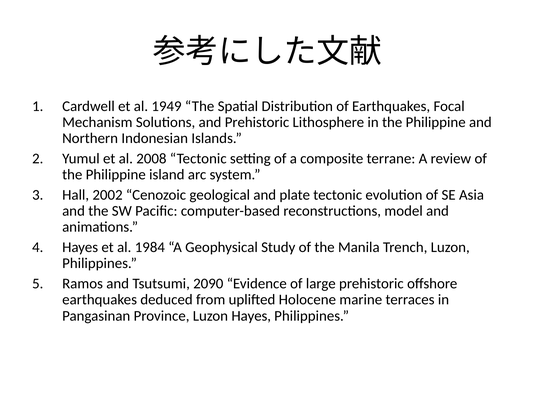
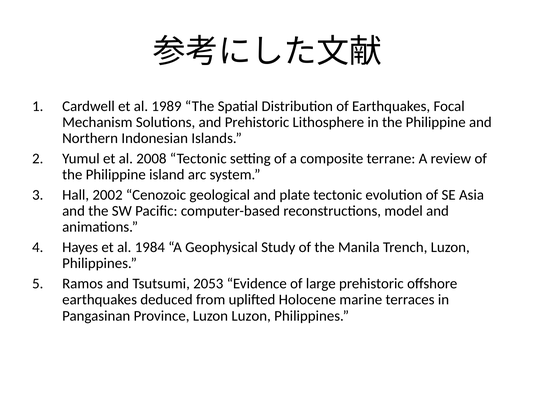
1949: 1949 -> 1989
2090: 2090 -> 2053
Luzon Hayes: Hayes -> Luzon
